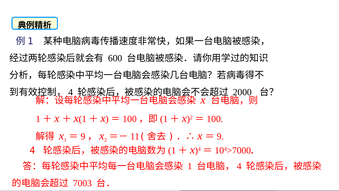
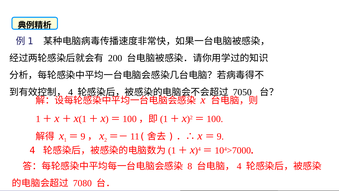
600: 600 -> 200
2000: 2000 -> 7050
1 at (190, 166): 1 -> 8
7003: 7003 -> 7080
